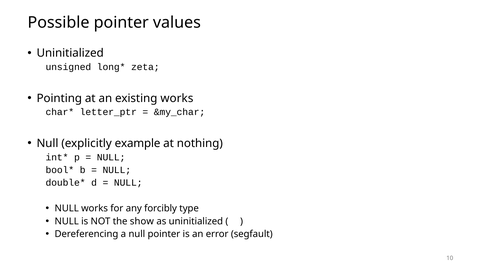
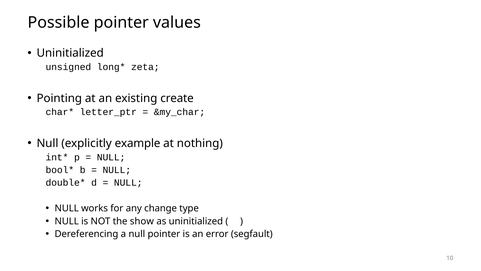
existing works: works -> create
forcibly: forcibly -> change
